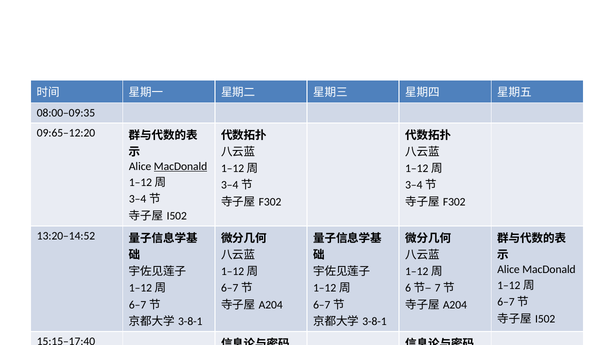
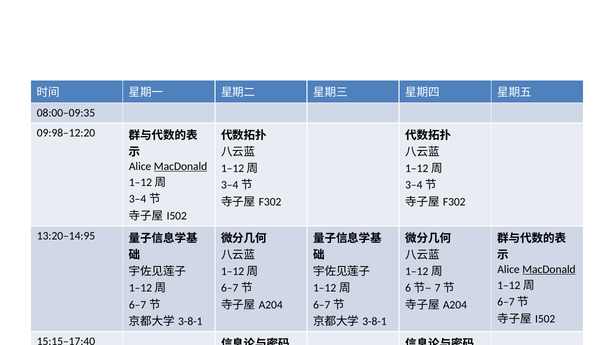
09:65–12:20: 09:65–12:20 -> 09:98–12:20
13:20–14:52: 13:20–14:52 -> 13:20–14:95
MacDonald at (549, 270) underline: none -> present
